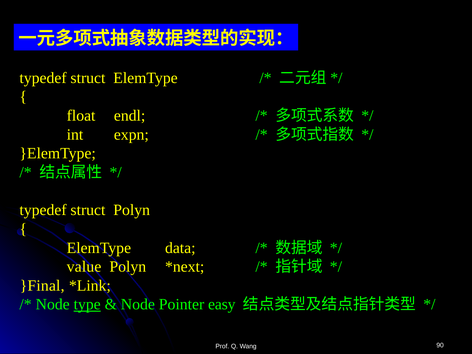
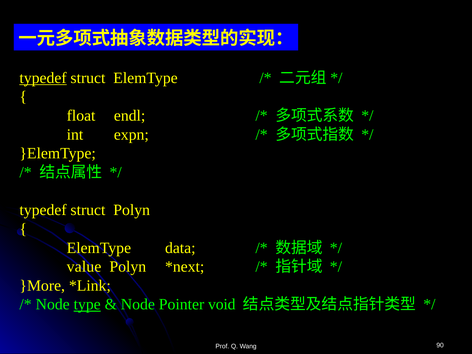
typedef at (43, 78) underline: none -> present
}Final: }Final -> }More
easy: easy -> void
